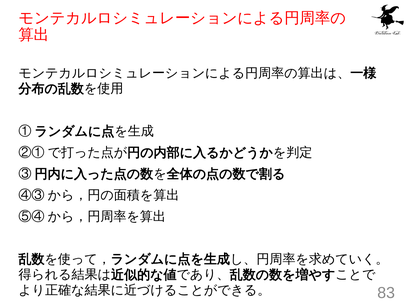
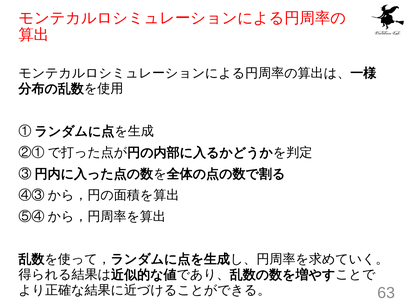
83: 83 -> 63
